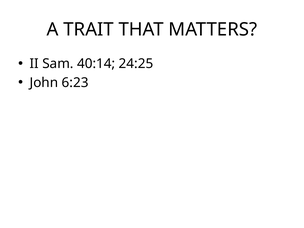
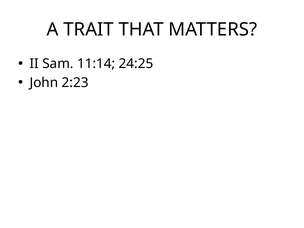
40:14: 40:14 -> 11:14
6:23: 6:23 -> 2:23
